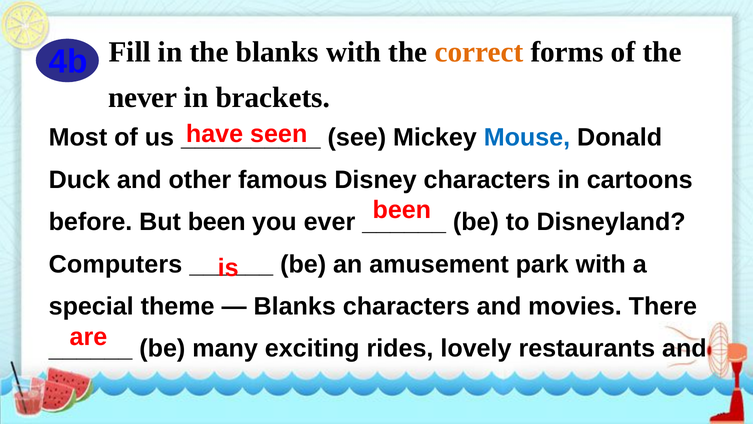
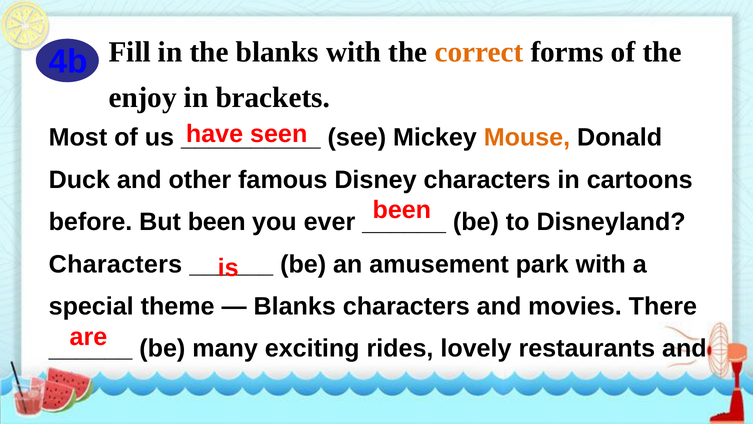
never: never -> enjoy
Mouse colour: blue -> orange
Computers at (116, 264): Computers -> Characters
